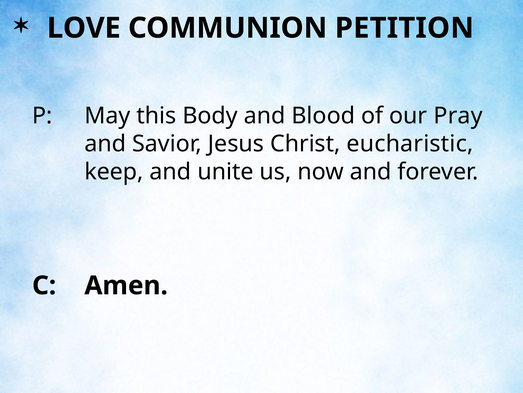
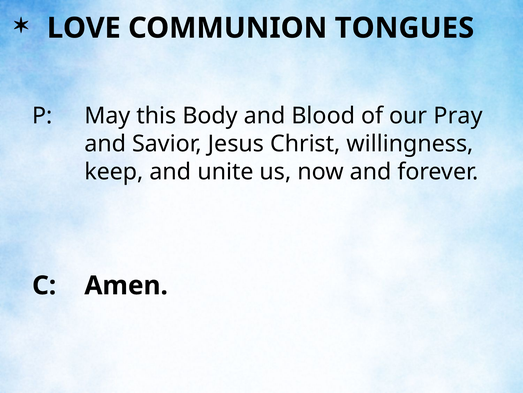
PETITION: PETITION -> TONGUES
eucharistic: eucharistic -> willingness
